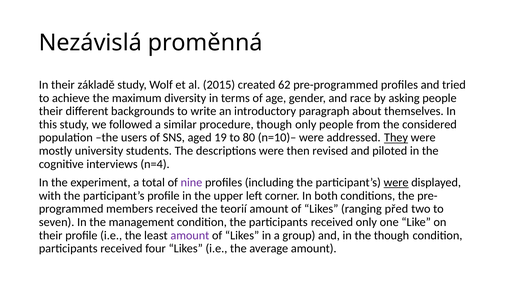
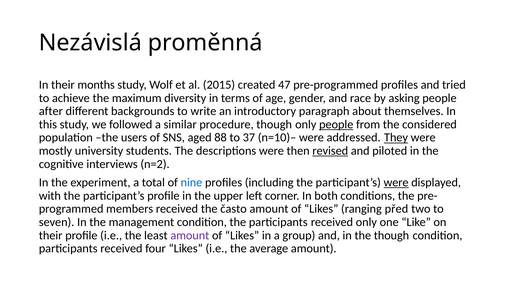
základě: základě -> months
62: 62 -> 47
their at (51, 111): their -> after
people at (336, 124) underline: none -> present
19: 19 -> 88
80: 80 -> 37
revised underline: none -> present
n=4: n=4 -> n=2
nine colour: purple -> blue
teorií: teorií -> často
